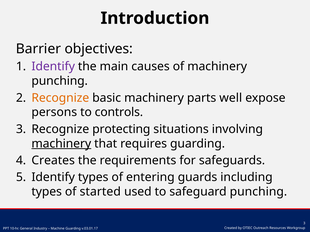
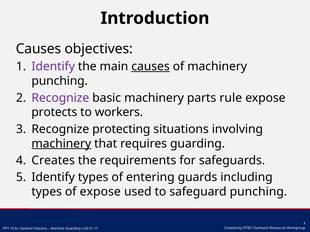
Barrier at (38, 49): Barrier -> Causes
causes at (151, 67) underline: none -> present
Recognize at (60, 98) colour: orange -> purple
well: well -> rule
persons: persons -> protects
controls: controls -> workers
of started: started -> expose
